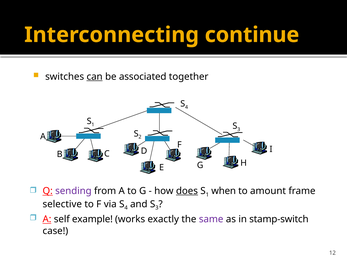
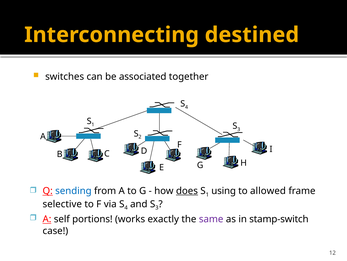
continue: continue -> destined
can underline: present -> none
sending colour: purple -> blue
when: when -> using
amount: amount -> allowed
example: example -> portions
